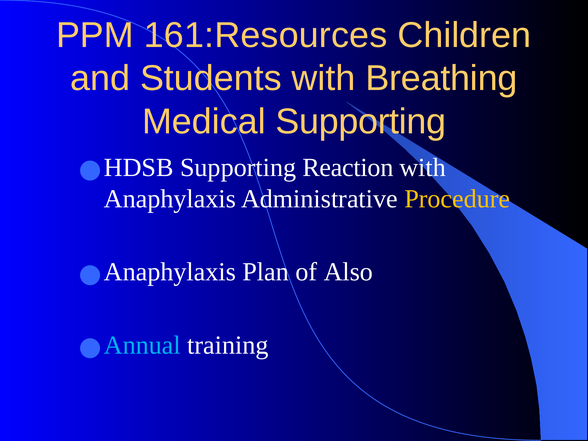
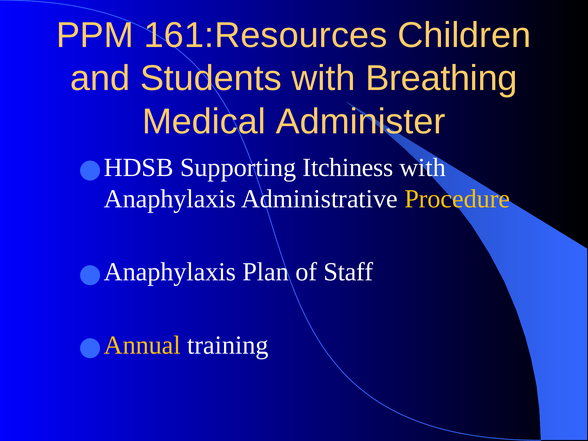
Medical Supporting: Supporting -> Administer
Reaction: Reaction -> Itchiness
Also: Also -> Staff
Annual colour: light blue -> yellow
